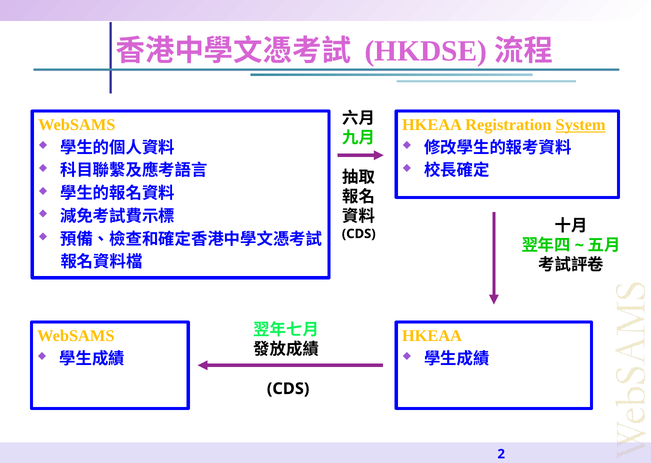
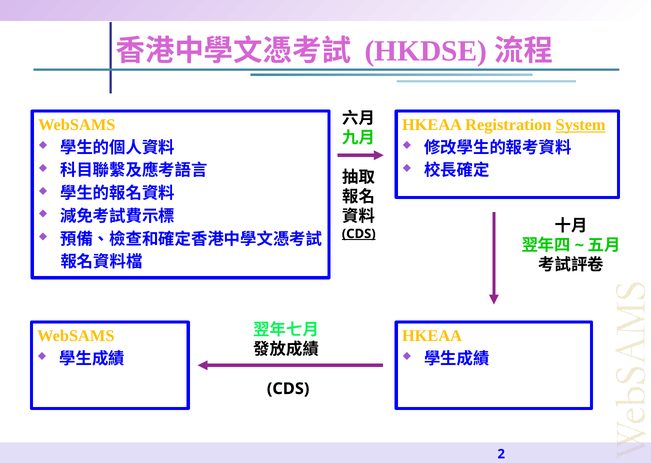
CDS at (359, 234) underline: none -> present
